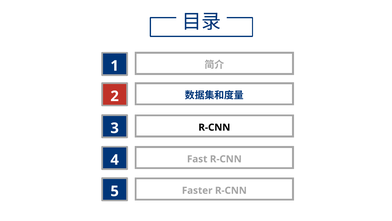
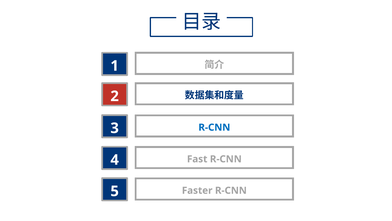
R-CNN at (214, 127) colour: black -> blue
